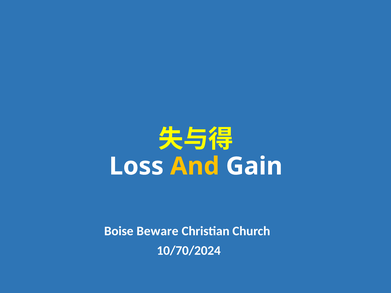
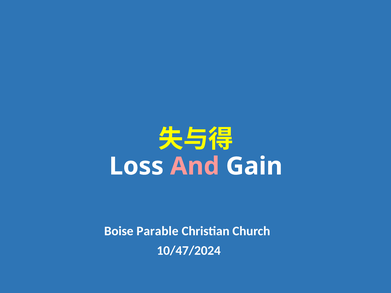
And colour: yellow -> pink
Beware: Beware -> Parable
10/70/2024: 10/70/2024 -> 10/47/2024
